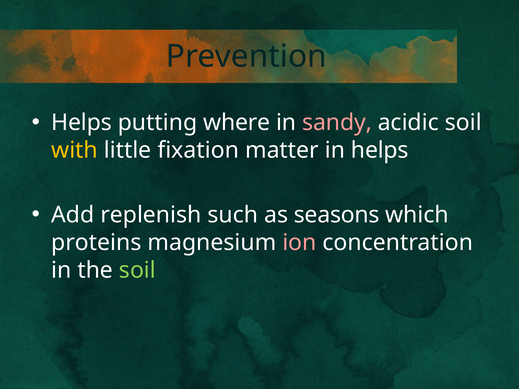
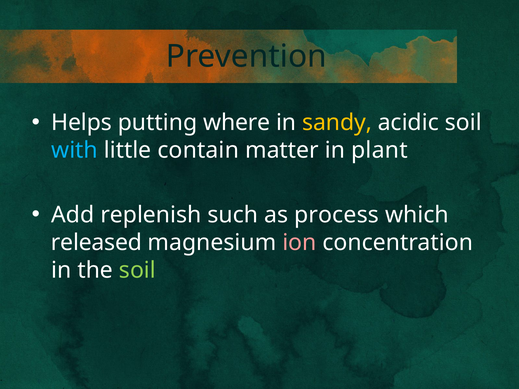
sandy colour: pink -> yellow
with colour: yellow -> light blue
fixation: fixation -> contain
in helps: helps -> plant
seasons: seasons -> process
proteins: proteins -> released
